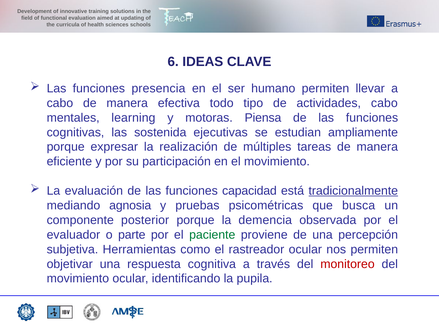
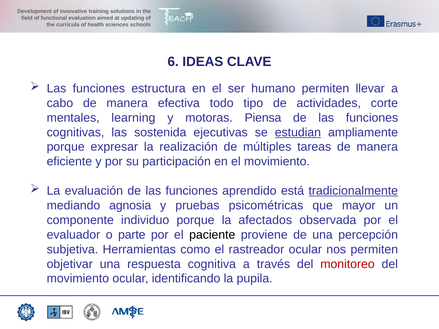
presencia: presencia -> estructura
actividades cabo: cabo -> corte
estudian underline: none -> present
capacidad: capacidad -> aprendido
busca: busca -> mayor
posterior: posterior -> individuo
demencia: demencia -> afectados
paciente colour: green -> black
